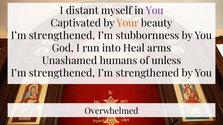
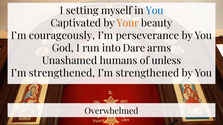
distant: distant -> setting
You at (155, 11) colour: purple -> blue
strengthened at (62, 36): strengthened -> courageously
stubbornness: stubbornness -> perseverance
Heal: Heal -> Dare
